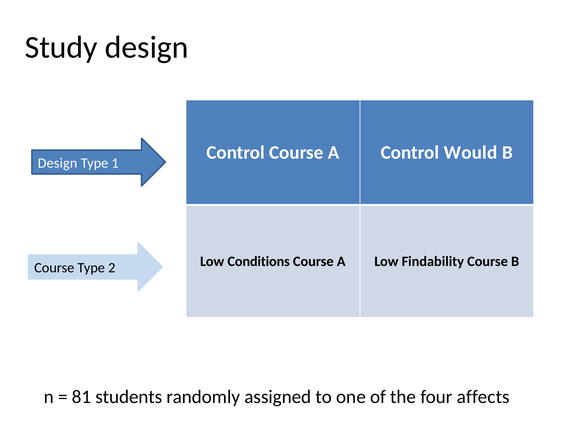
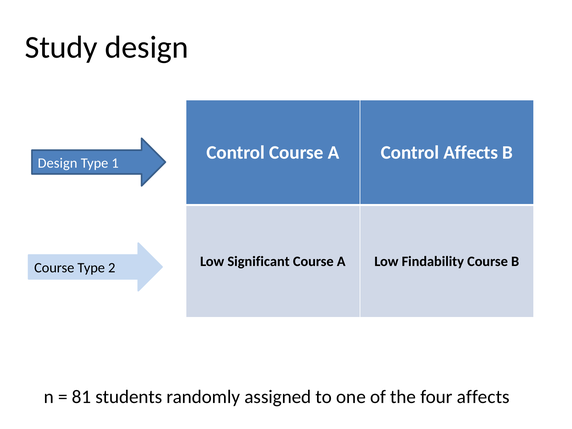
Control Would: Would -> Affects
Conditions: Conditions -> Significant
